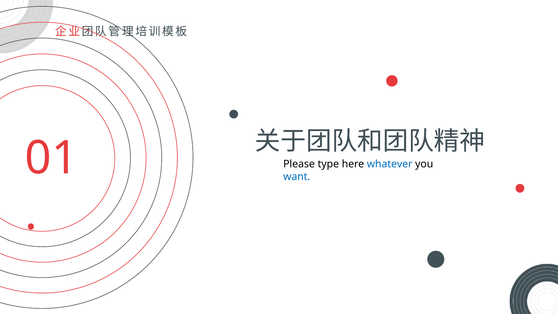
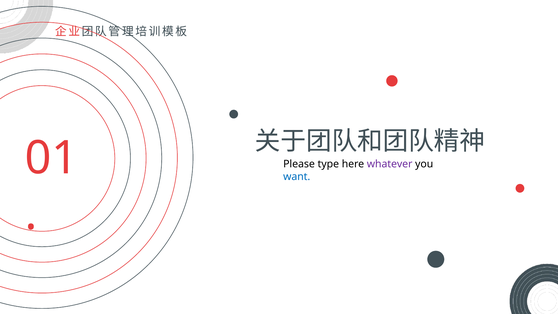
whatever colour: blue -> purple
